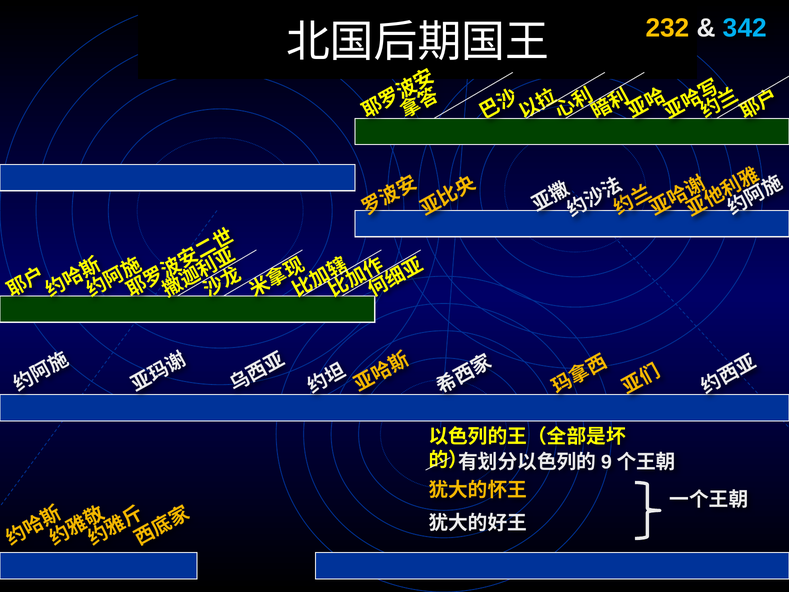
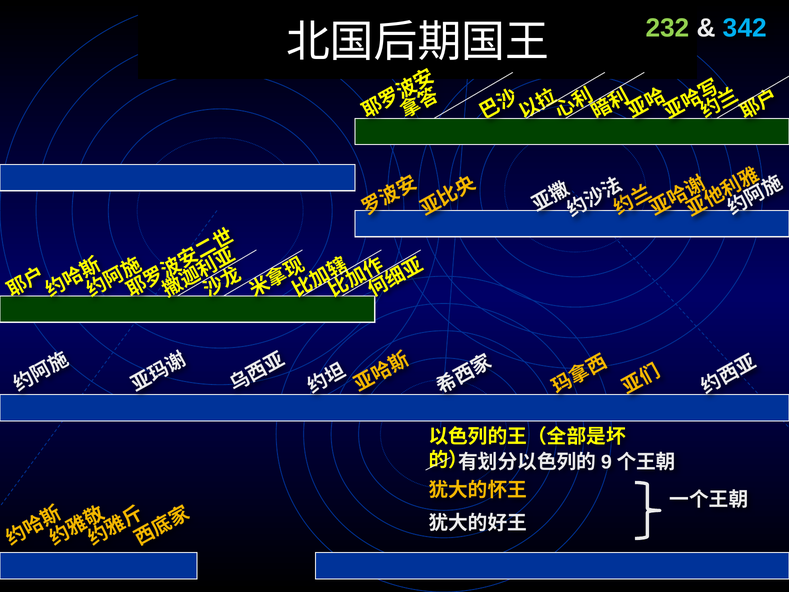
232 colour: yellow -> light green
